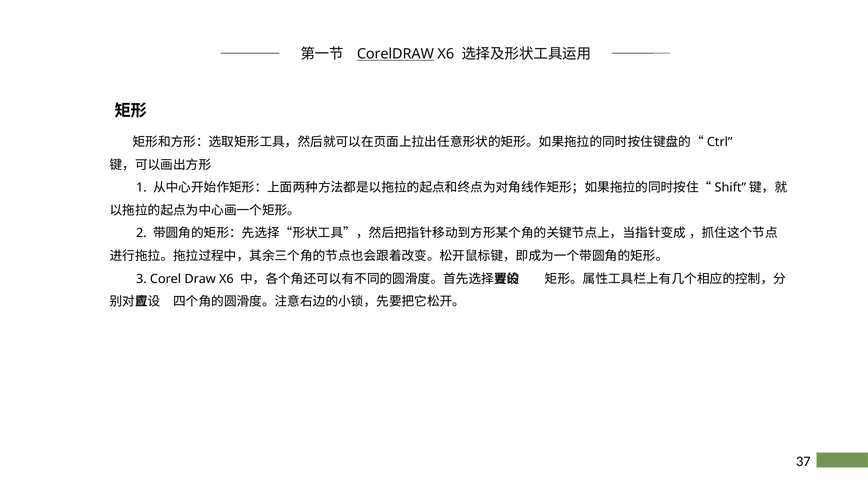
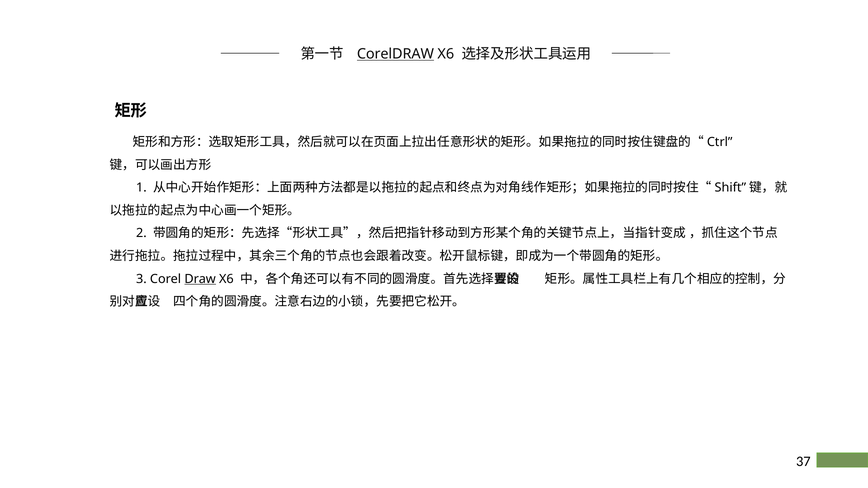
Draw underline: none -> present
